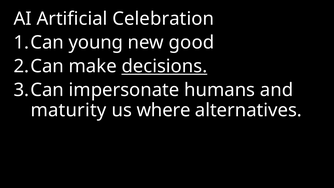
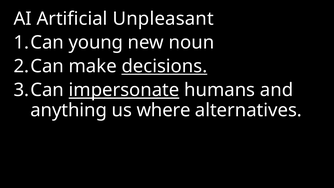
Celebration: Celebration -> Unpleasant
good: good -> noun
impersonate underline: none -> present
maturity: maturity -> anything
